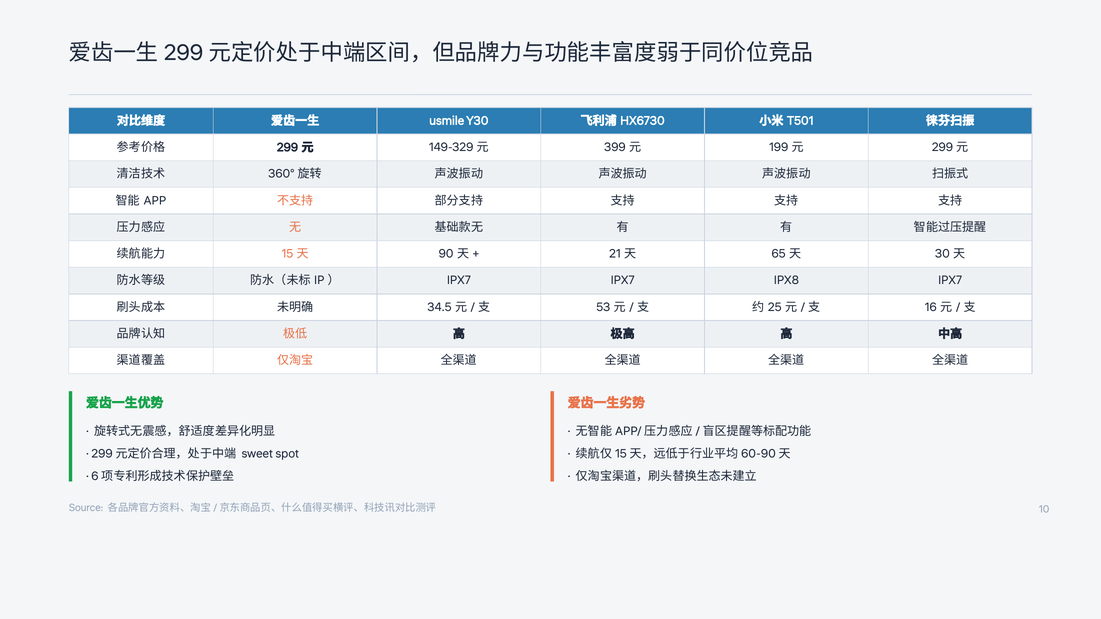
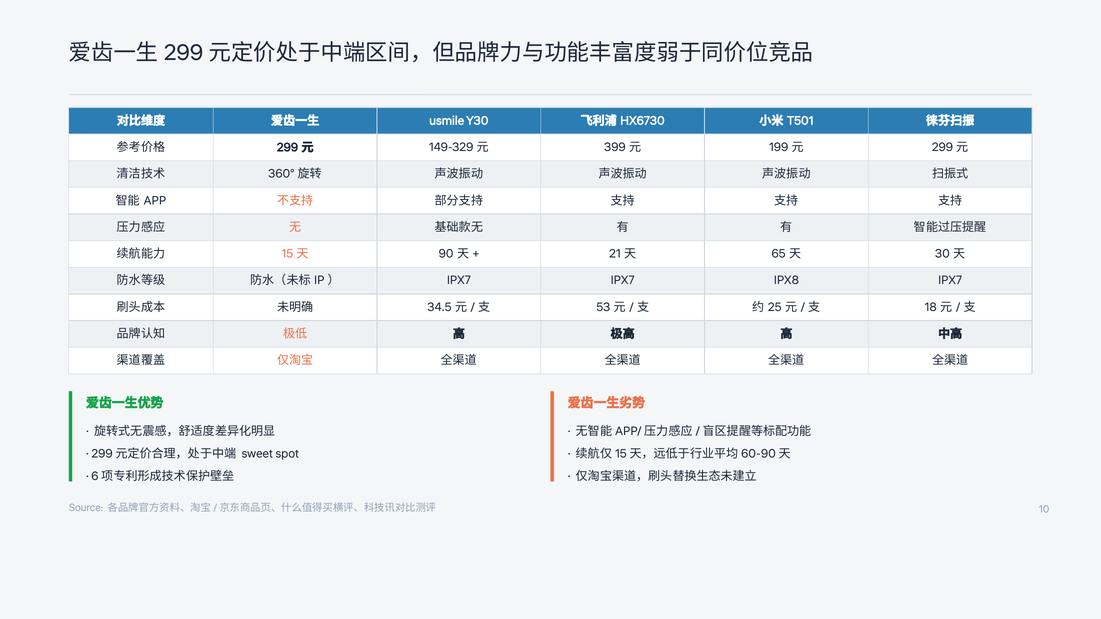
16: 16 -> 18
